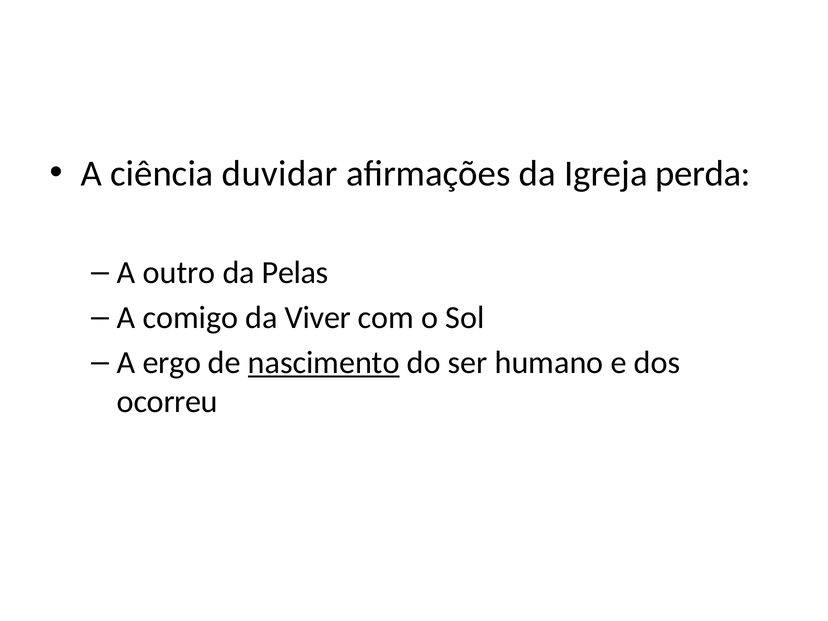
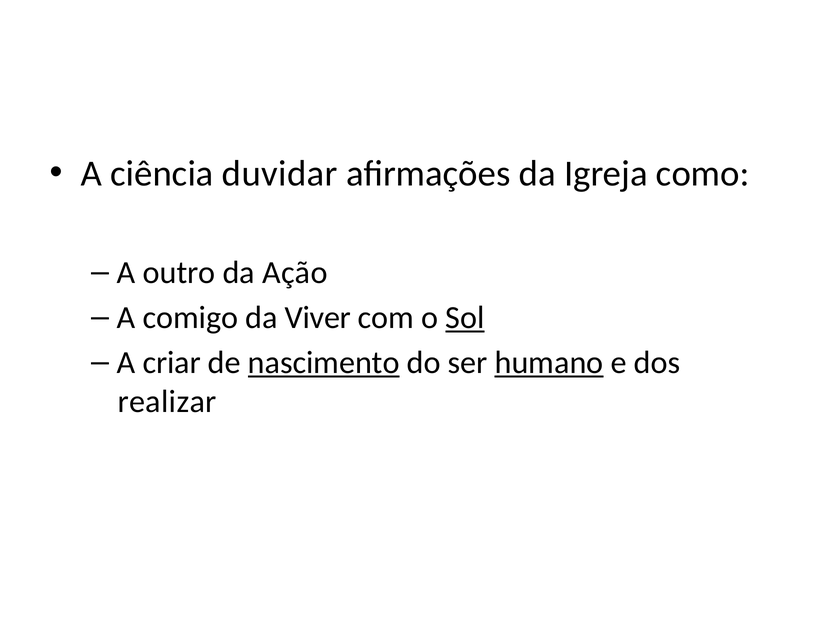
perda: perda -> como
Pelas: Pelas -> Ação
Sol underline: none -> present
ergo: ergo -> criar
humano underline: none -> present
ocorreu: ocorreu -> realizar
